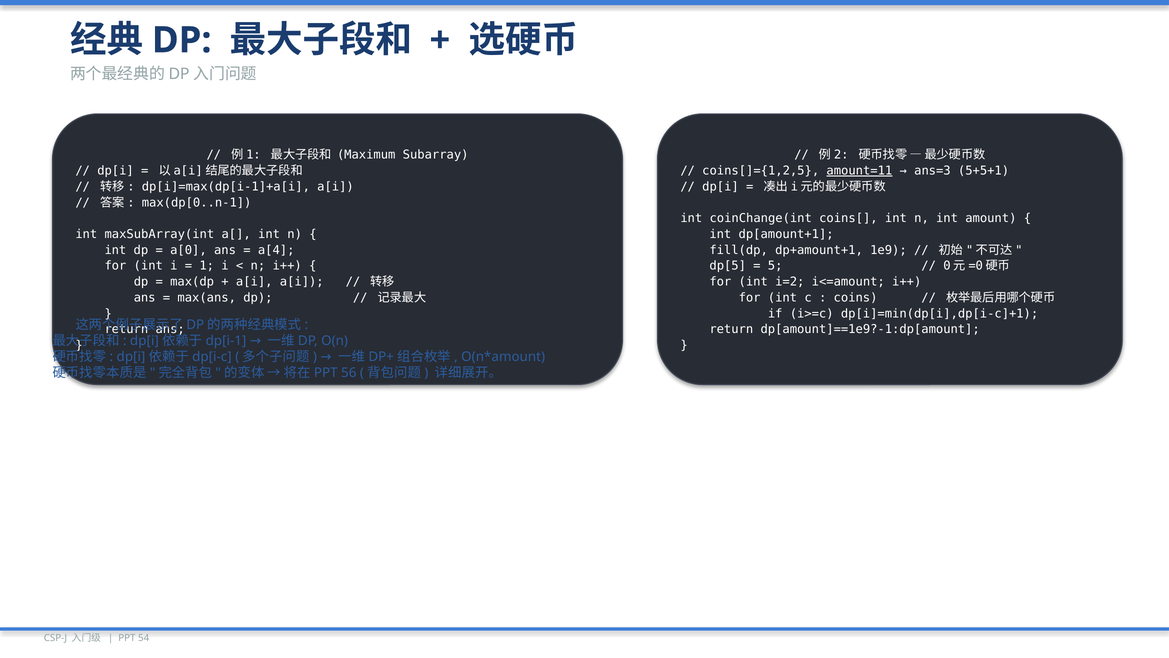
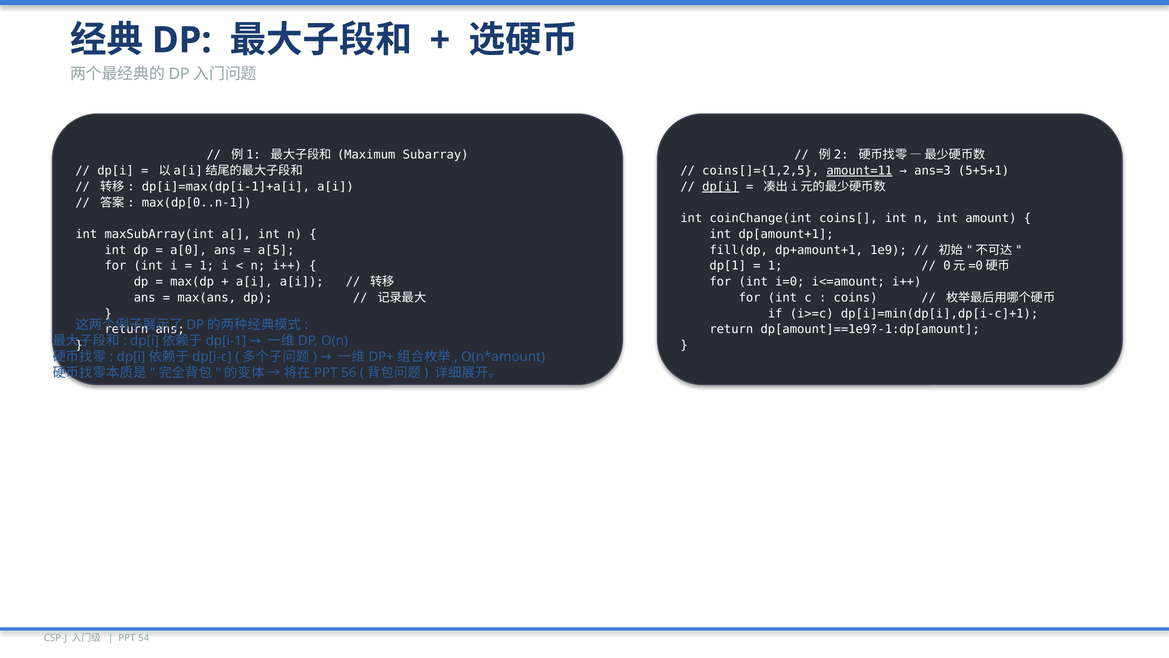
dp[i at (721, 187) underline: none -> present
a[4: a[4 -> a[5
dp[5: dp[5 -> dp[1
5 at (775, 266): 5 -> 1
i=2: i=2 -> i=0
